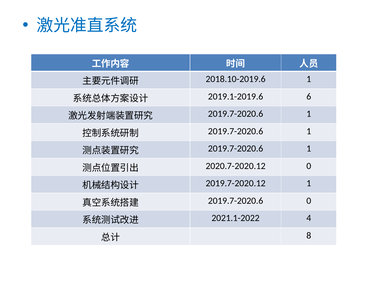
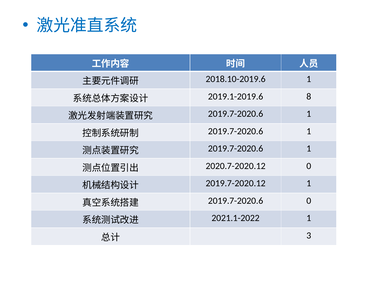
6: 6 -> 8
2021.1-2022 4: 4 -> 1
8: 8 -> 3
